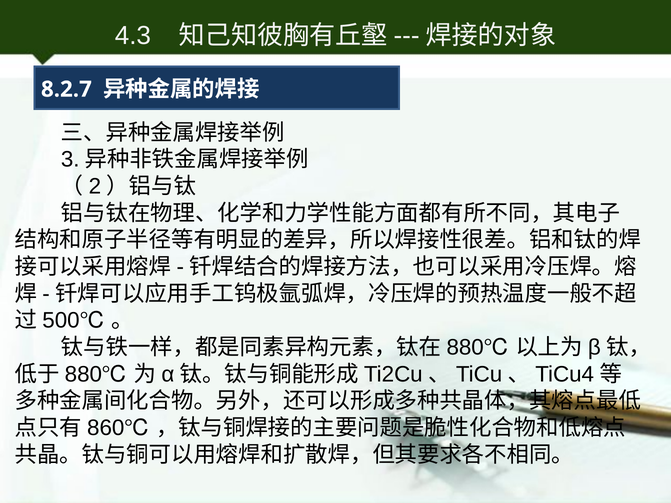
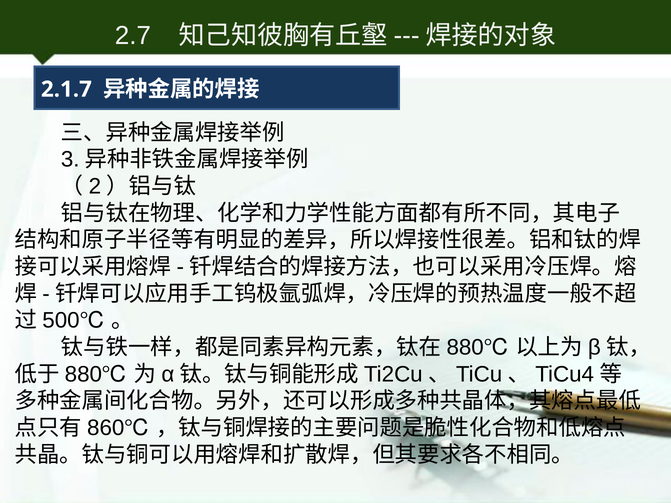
4.3: 4.3 -> 2.7
8.2.7: 8.2.7 -> 2.1.7
